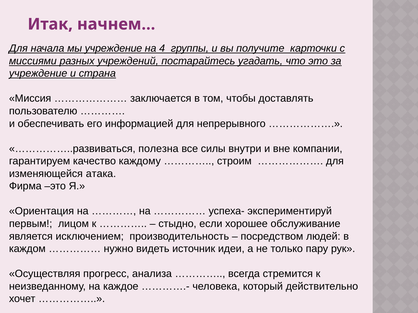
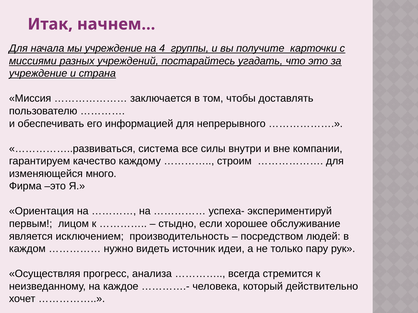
полезна: полезна -> система
атака: атака -> много
